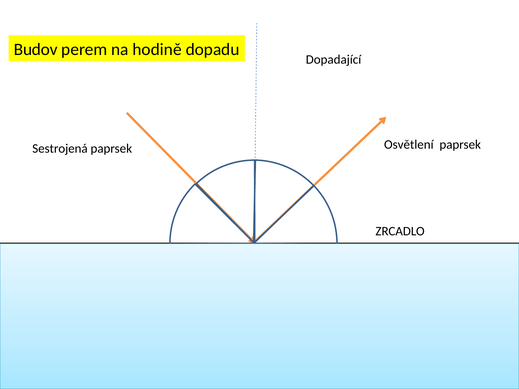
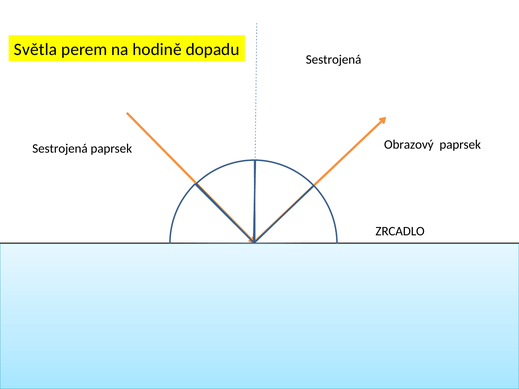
Budov: Budov -> Světla
Dopadající at (334, 60): Dopadající -> Sestrojená
Osvětlení: Osvětlení -> Obrazový
